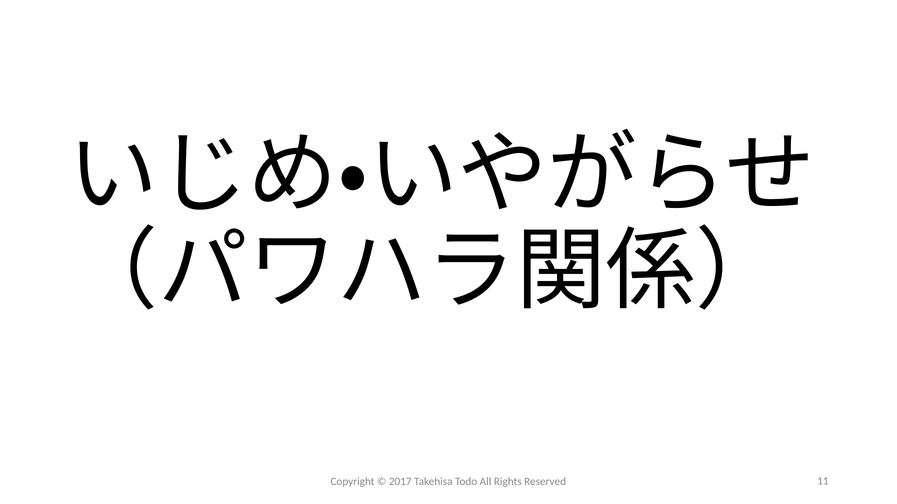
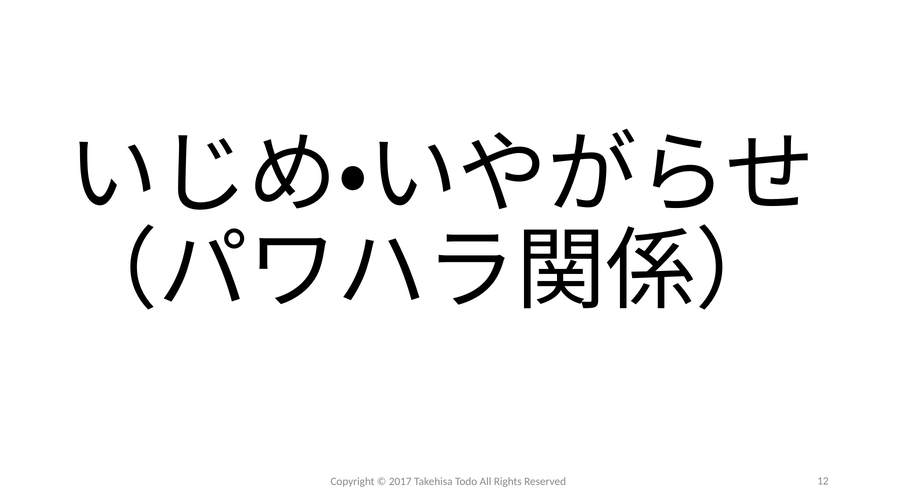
11: 11 -> 12
